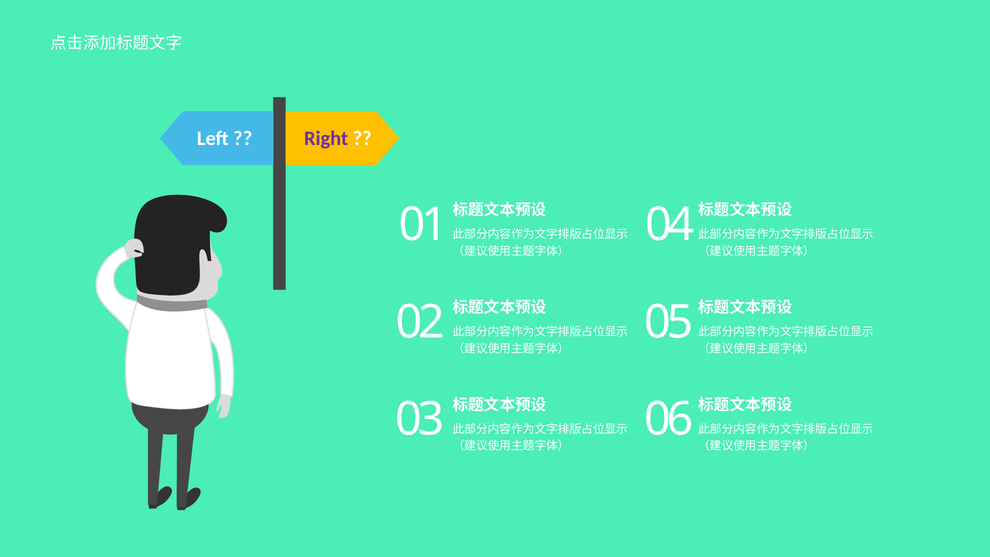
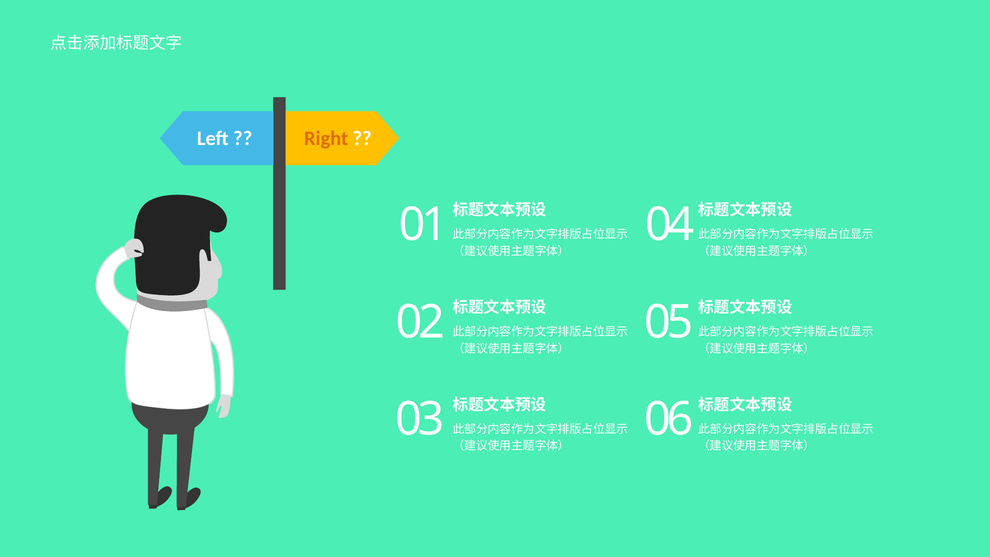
Right colour: purple -> orange
